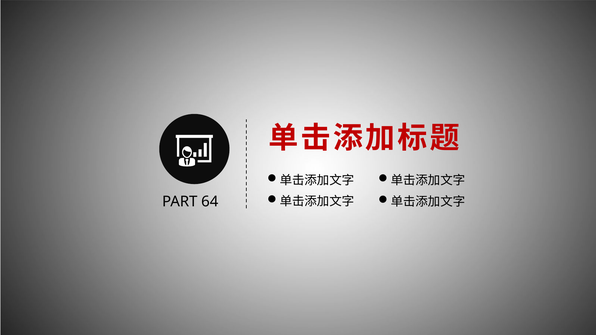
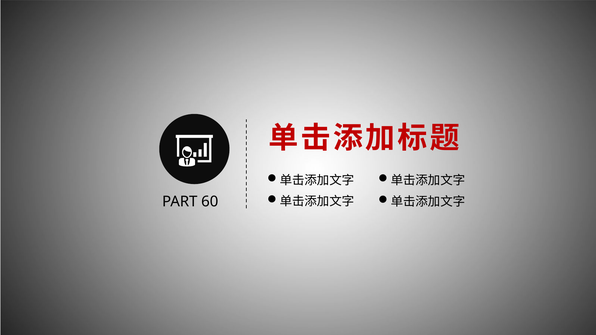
64: 64 -> 60
